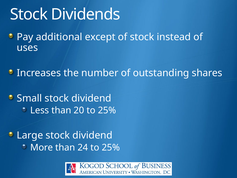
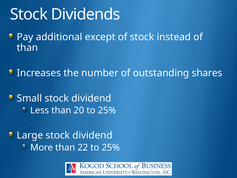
uses at (27, 48): uses -> than
24: 24 -> 22
